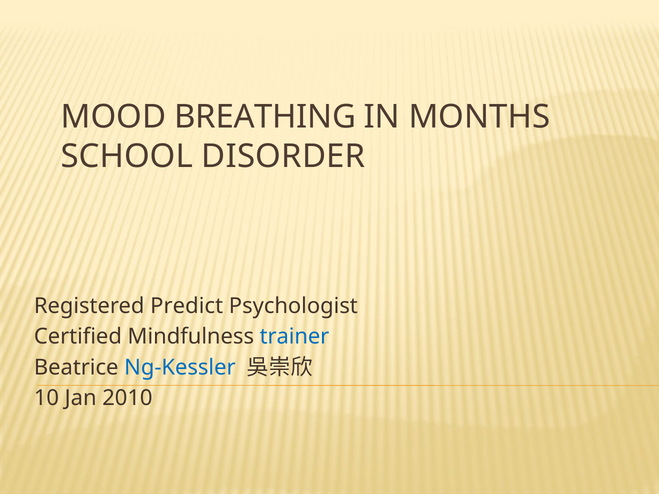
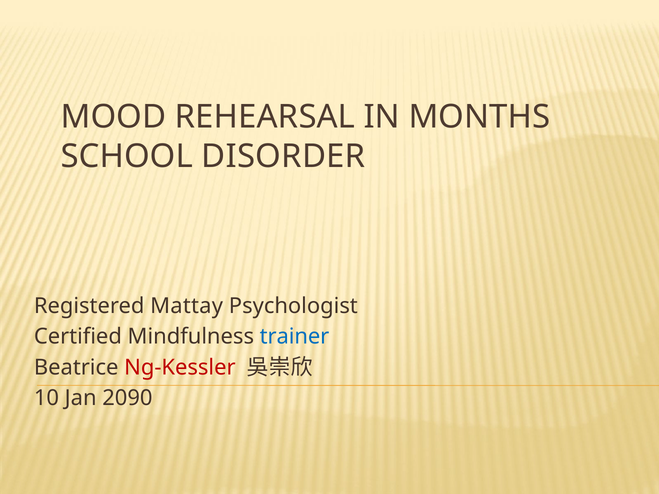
BREATHING: BREATHING -> REHEARSAL
Predict: Predict -> Mattay
Ng-Kessler colour: blue -> red
2010: 2010 -> 2090
